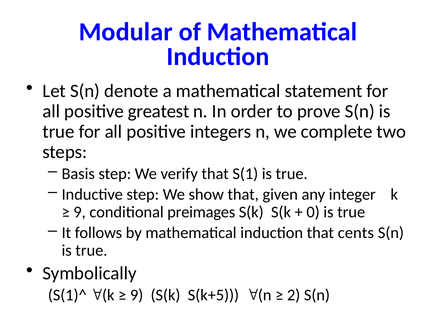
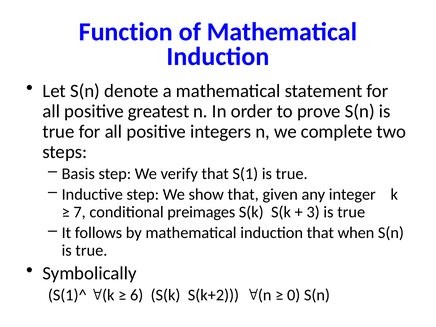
Modular: Modular -> Function
9 at (80, 212): 9 -> 7
0: 0 -> 3
cents: cents -> when
9 at (137, 295): 9 -> 6
S(k+5: S(k+5 -> S(k+2
2: 2 -> 0
